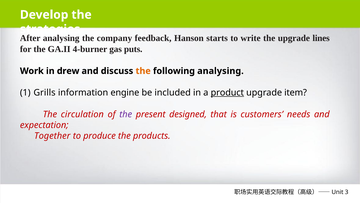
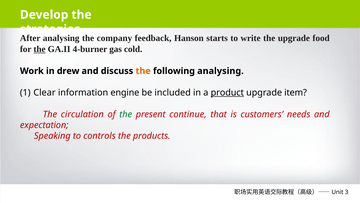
lines: lines -> food
the at (40, 49) underline: none -> present
puts: puts -> cold
Grills: Grills -> Clear
the at (126, 114) colour: purple -> green
designed: designed -> continue
Together: Together -> Speaking
produce: produce -> controls
